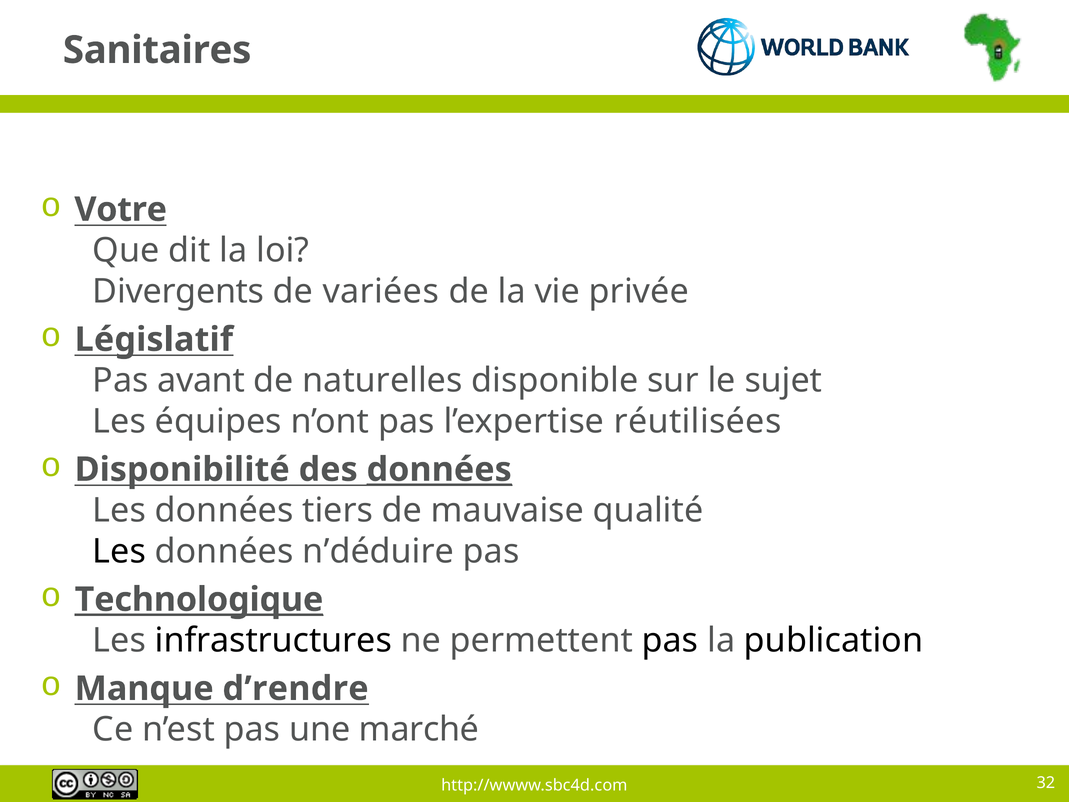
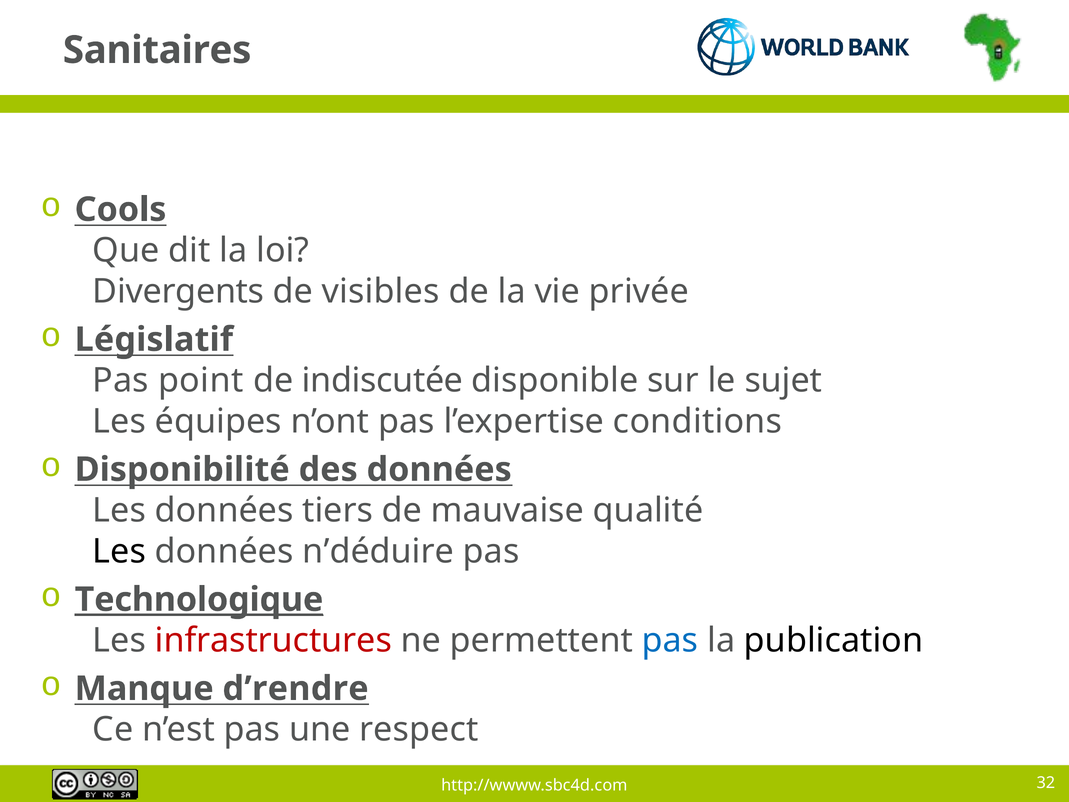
Votre: Votre -> Cools
variées: variées -> visibles
avant: avant -> point
naturelles: naturelles -> indiscutée
réutilisées: réutilisées -> conditions
données at (439, 469) underline: present -> none
infrastructures colour: black -> red
pas at (670, 640) colour: black -> blue
marché: marché -> respect
